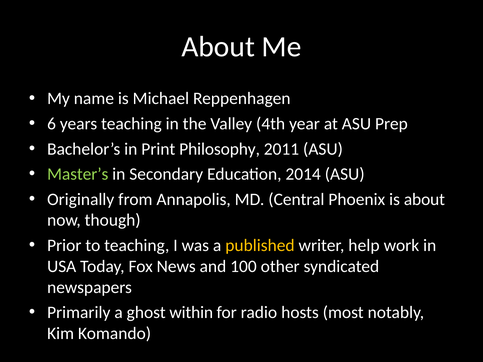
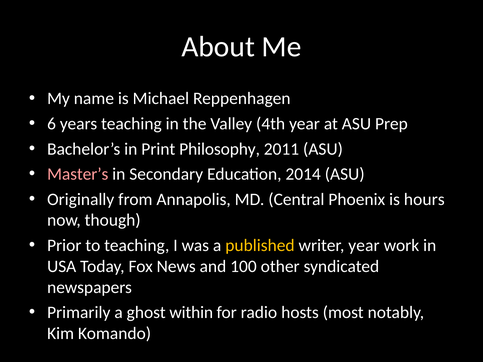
Master’s colour: light green -> pink
is about: about -> hours
writer help: help -> year
